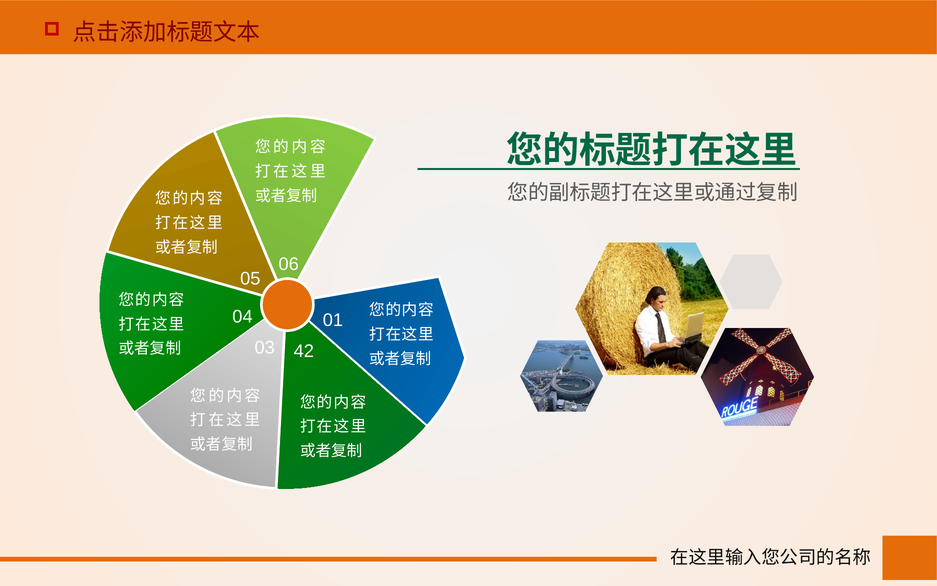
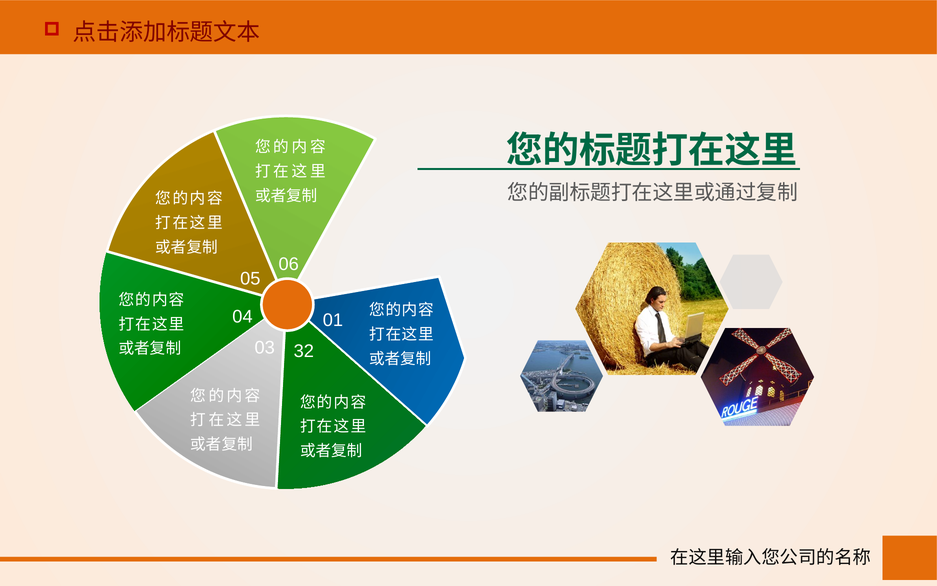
42: 42 -> 32
